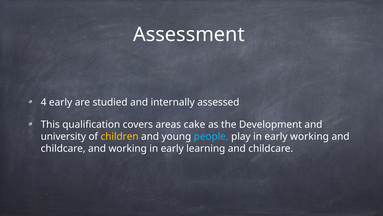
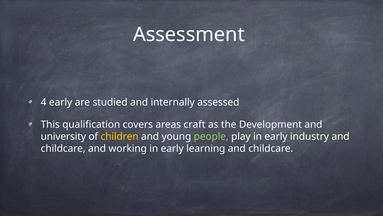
cake: cake -> craft
people colour: light blue -> light green
early working: working -> industry
